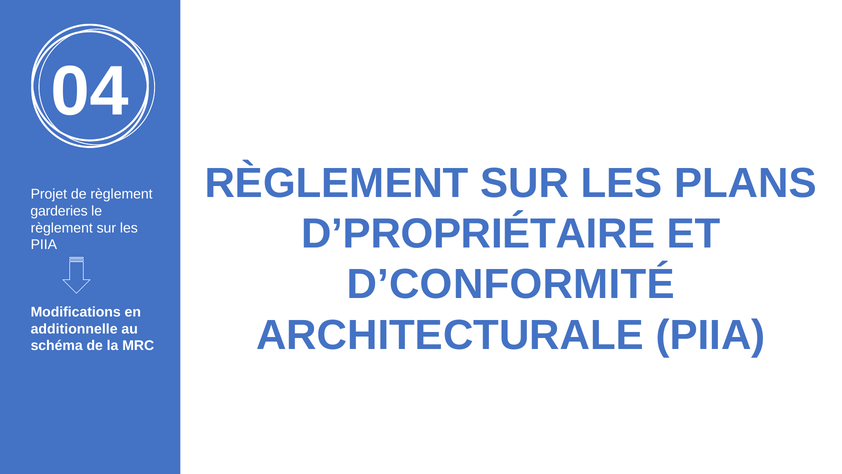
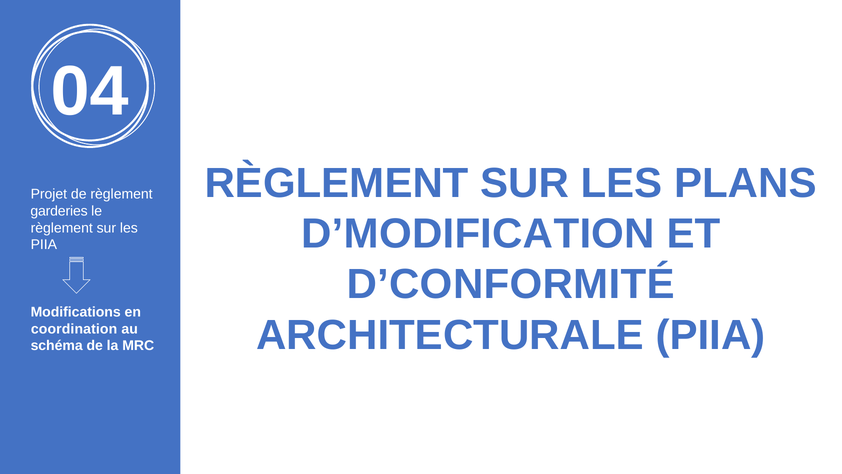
D’PROPRIÉTAIRE: D’PROPRIÉTAIRE -> D’MODIFICATION
additionnelle: additionnelle -> coordination
